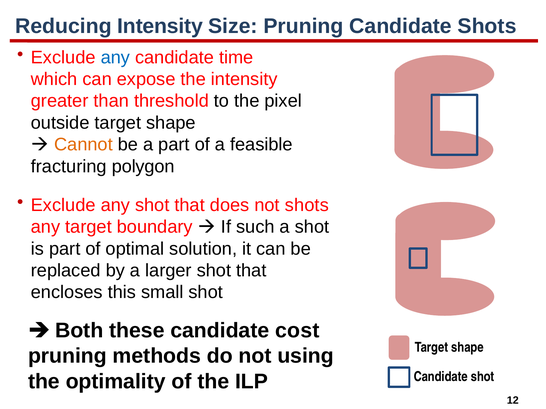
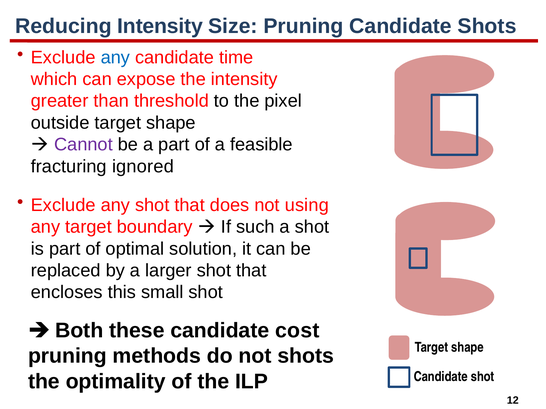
Cannot colour: orange -> purple
polygon: polygon -> ignored
not shots: shots -> using
not using: using -> shots
